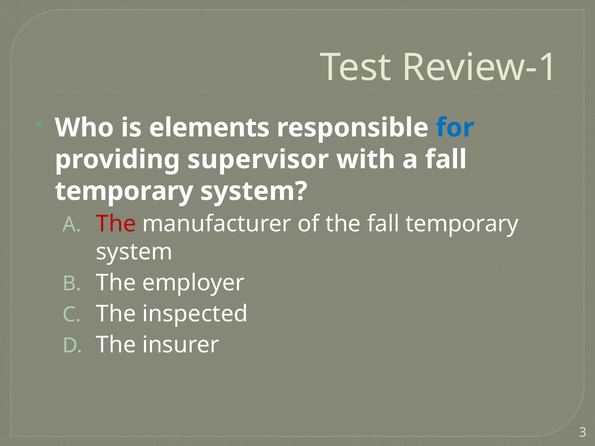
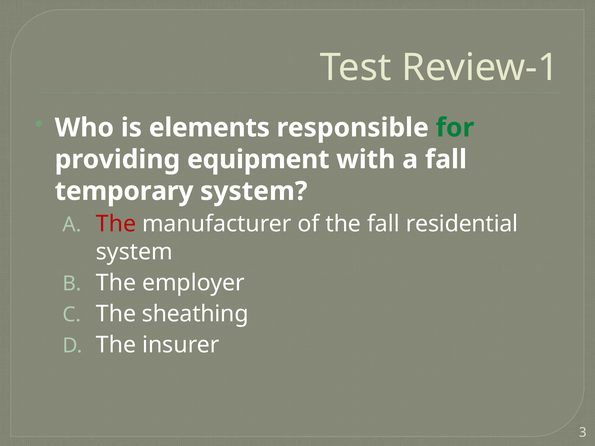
for colour: blue -> green
supervisor: supervisor -> equipment
the fall temporary: temporary -> residential
inspected: inspected -> sheathing
